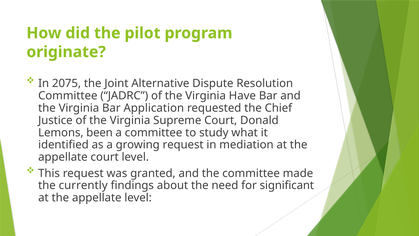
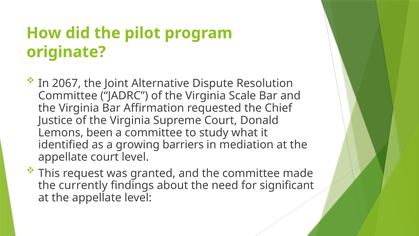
2075: 2075 -> 2067
Have: Have -> Scale
Application: Application -> Affirmation
growing request: request -> barriers
